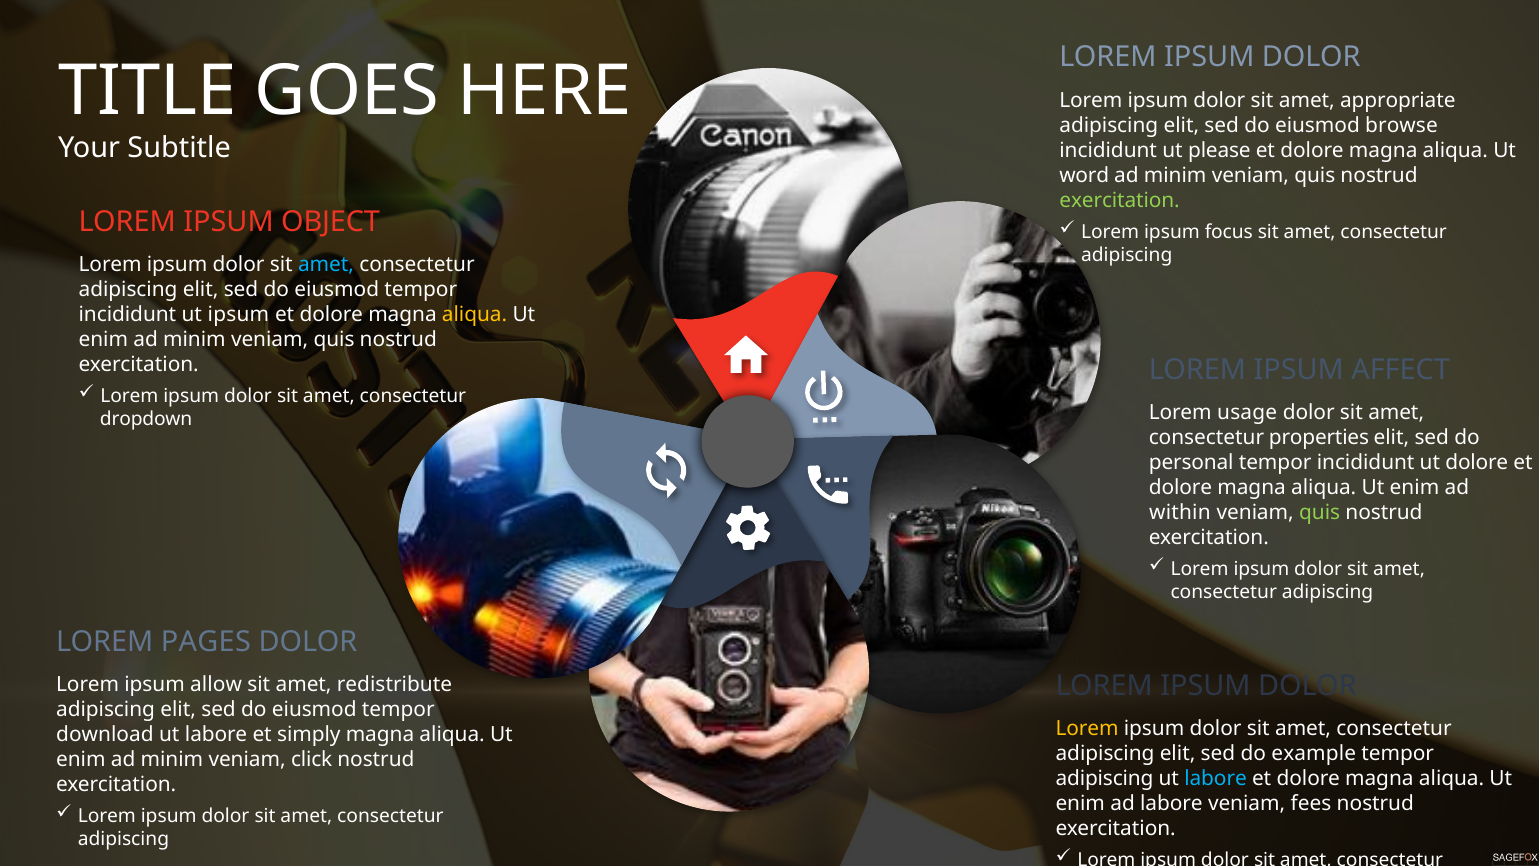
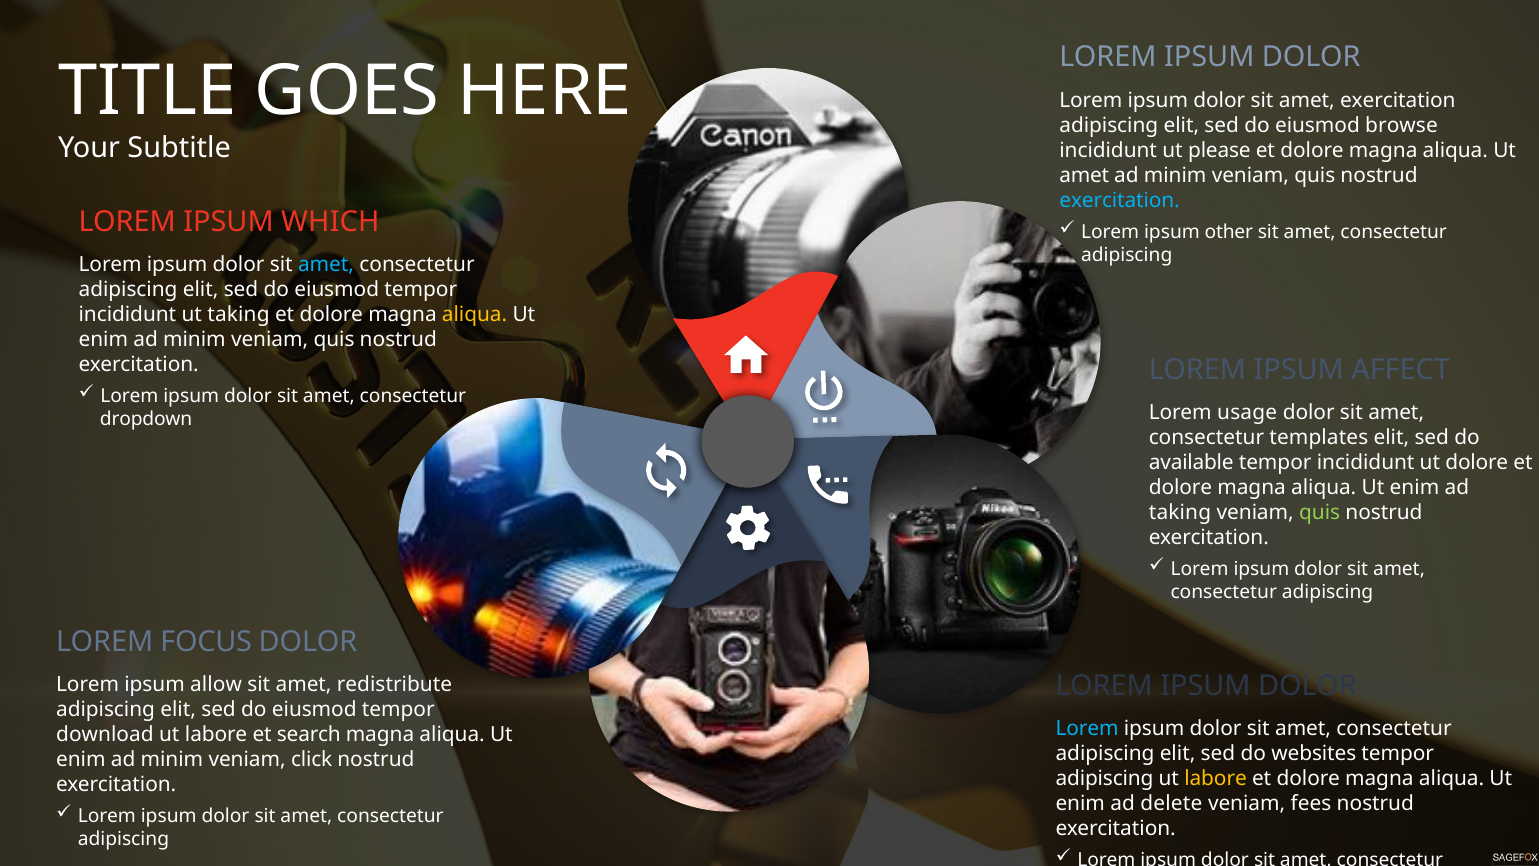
amet appropriate: appropriate -> exercitation
word at (1084, 175): word -> amet
exercitation at (1120, 200) colour: light green -> light blue
OBJECT: OBJECT -> WHICH
focus: focus -> other
ut ipsum: ipsum -> taking
properties: properties -> templates
personal: personal -> available
within at (1180, 512): within -> taking
PAGES: PAGES -> FOCUS
Lorem at (1087, 728) colour: yellow -> light blue
simply: simply -> search
example: example -> websites
labore at (1216, 778) colour: light blue -> yellow
ad labore: labore -> delete
